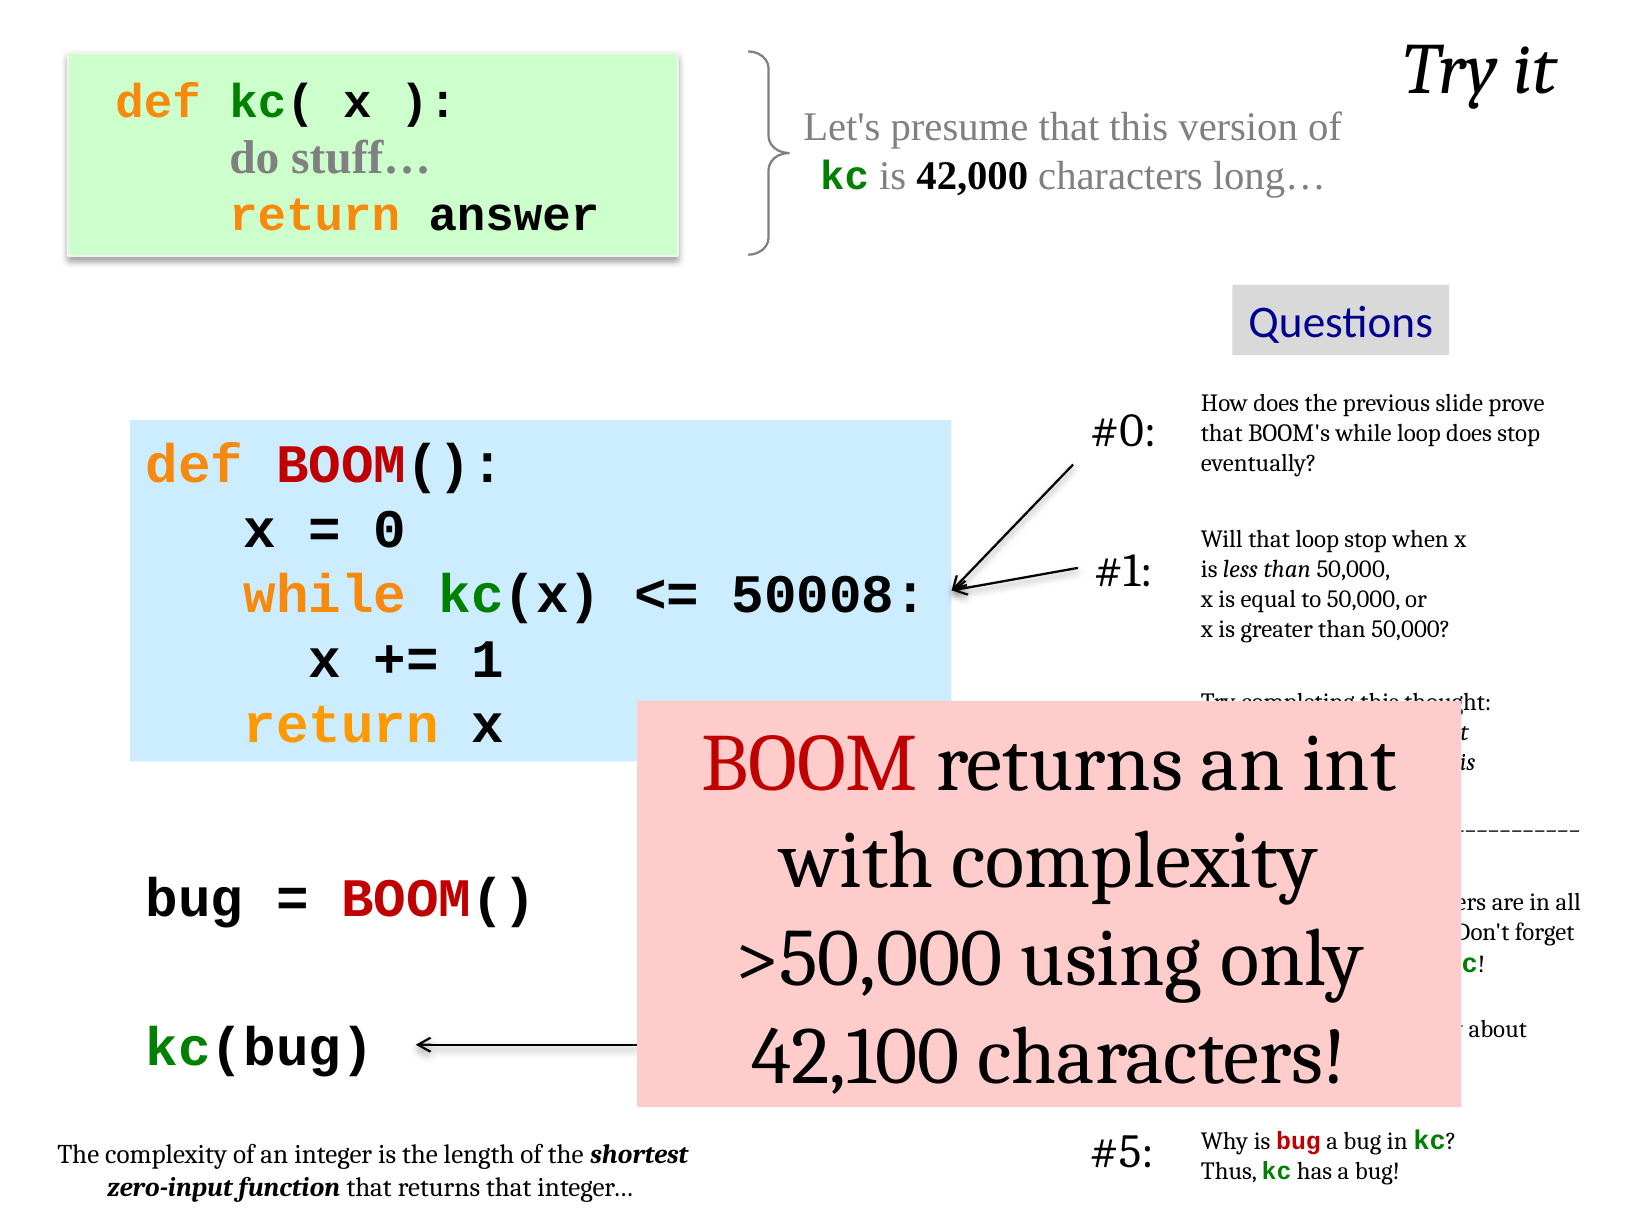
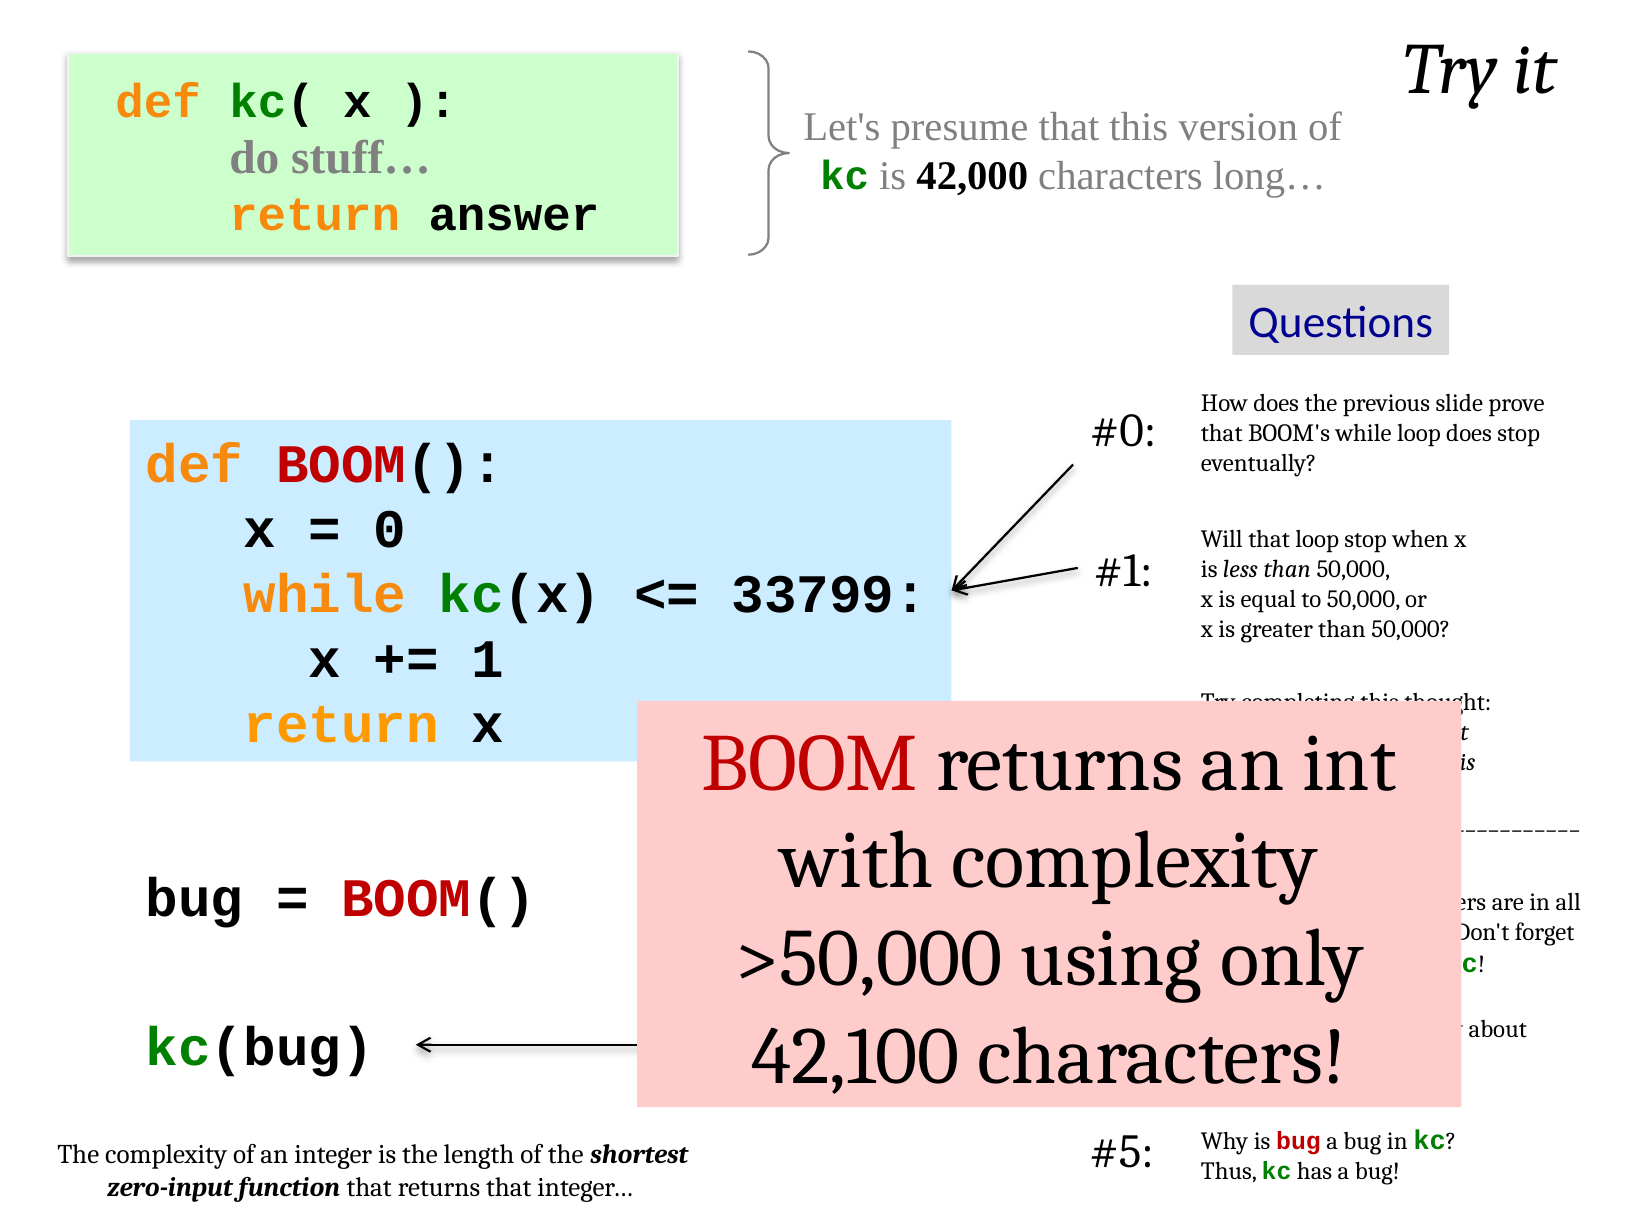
50008: 50008 -> 33799
